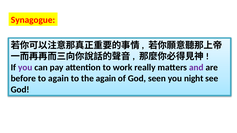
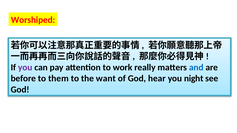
Synagogue: Synagogue -> Worshiped
and colour: purple -> blue
to again: again -> them
the again: again -> want
seen: seen -> hear
